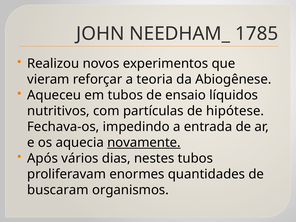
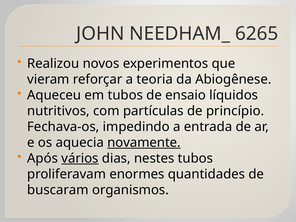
1785: 1785 -> 6265
hipótese: hipótese -> princípio
vários underline: none -> present
